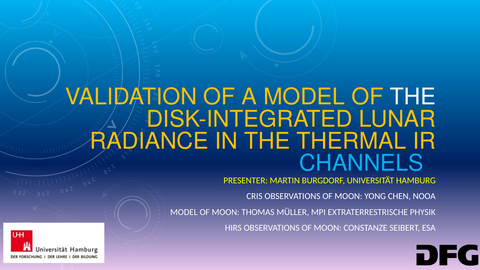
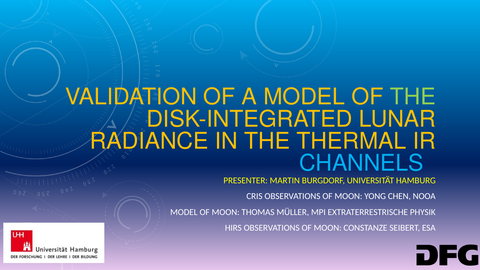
THE at (413, 97) colour: white -> light green
